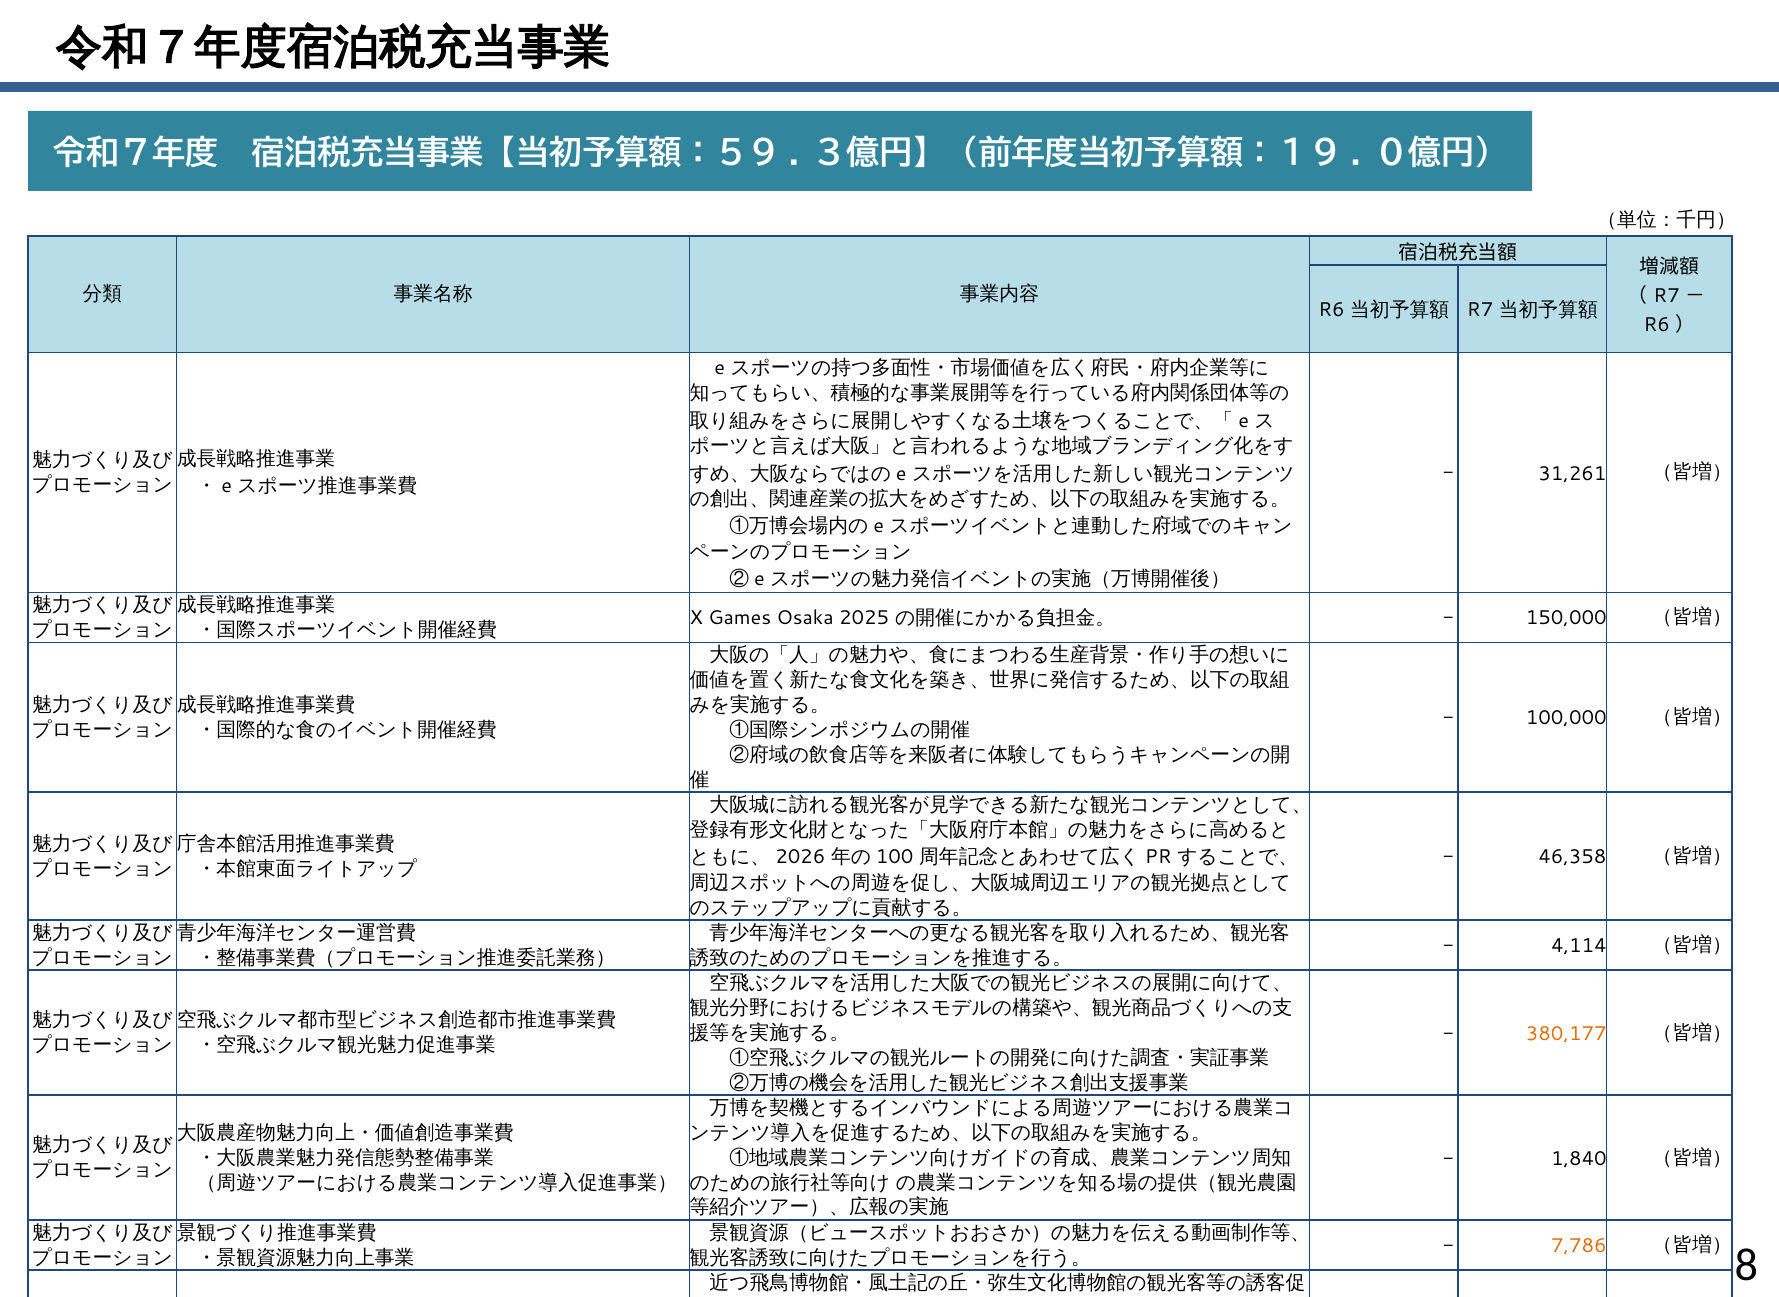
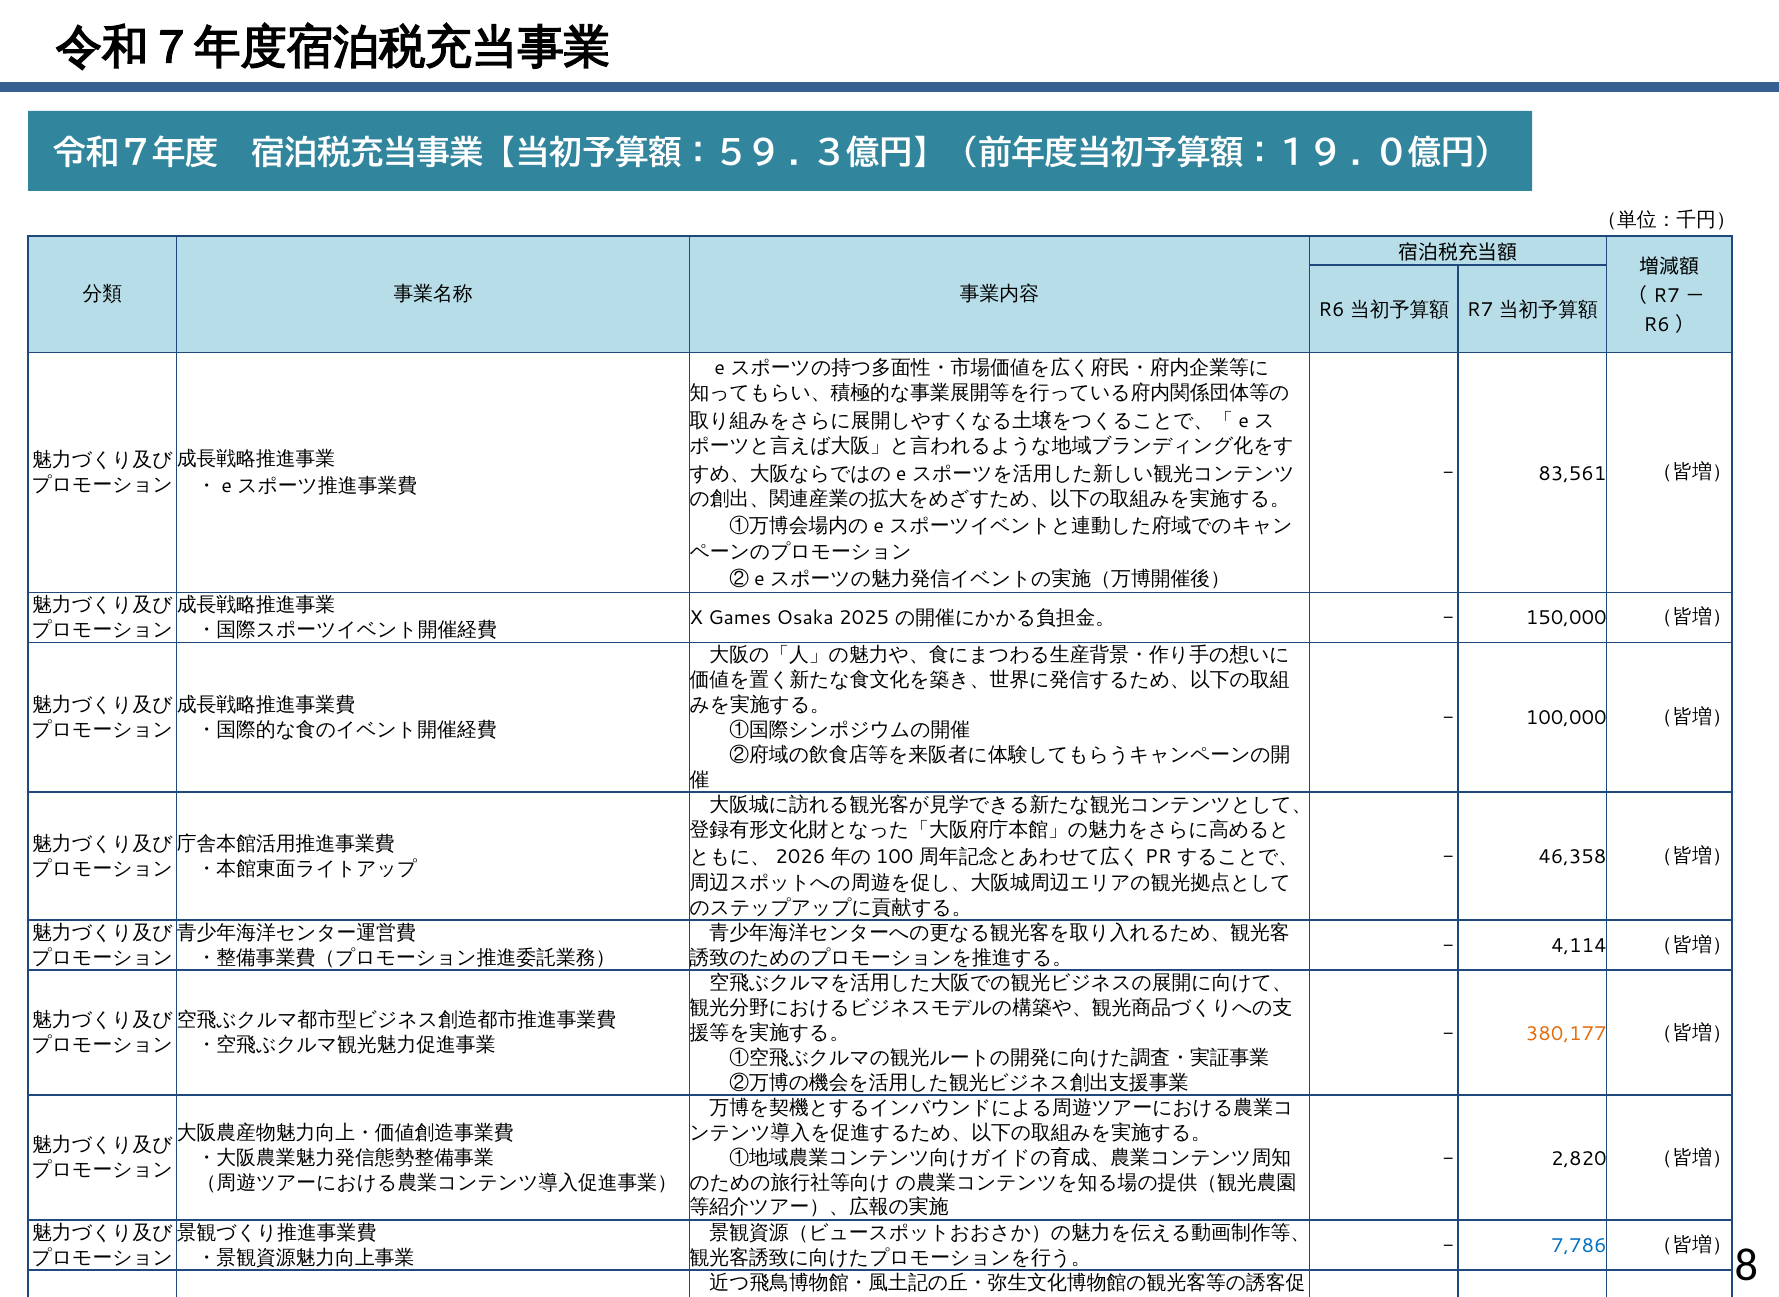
31,261: 31,261 -> 83,561
1,840: 1,840 -> 2,820
7,786 colour: orange -> blue
